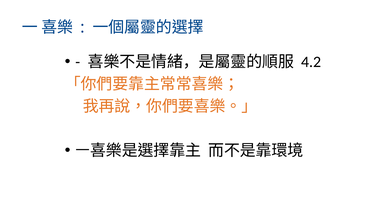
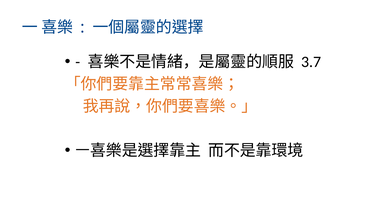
4.2: 4.2 -> 3.7
